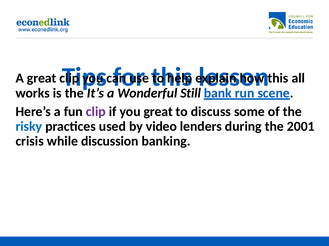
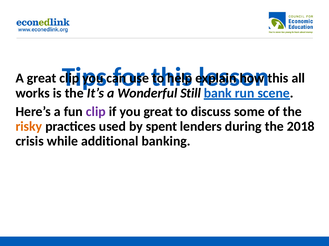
risky colour: blue -> orange
video: video -> spent
2001: 2001 -> 2018
discussion: discussion -> additional
